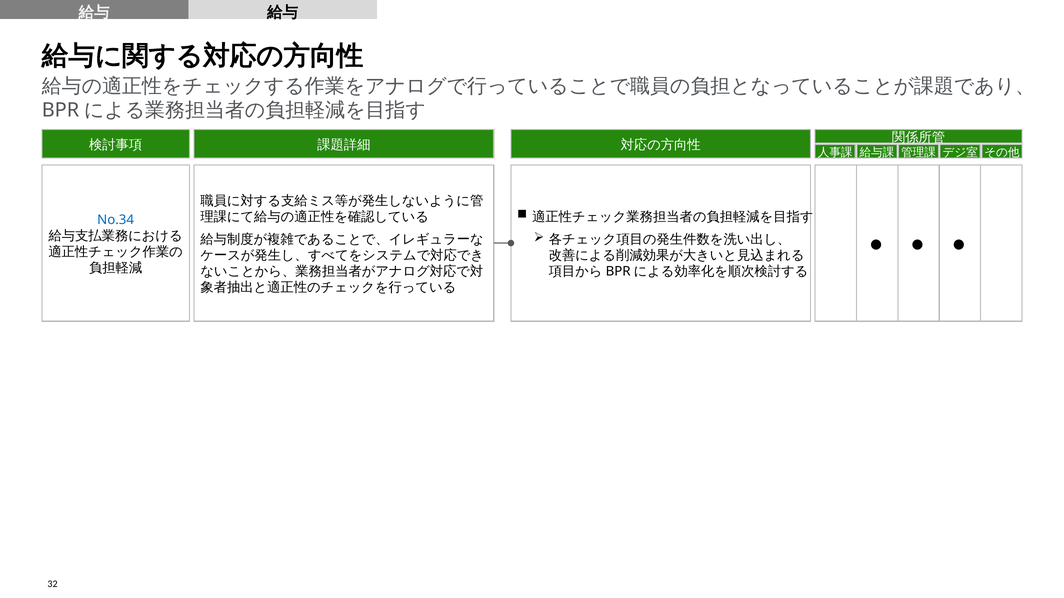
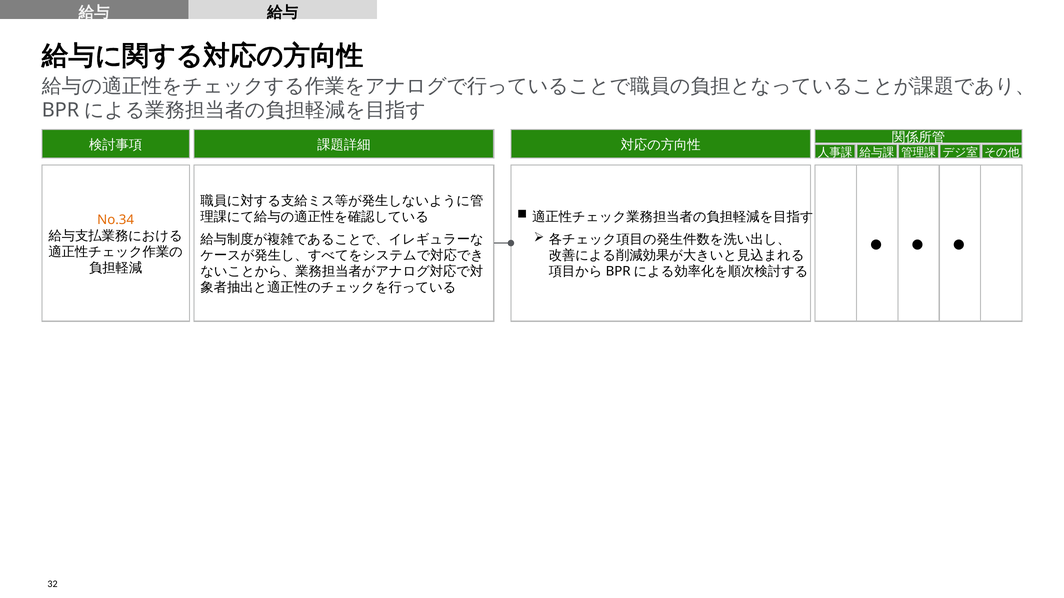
No.34 colour: blue -> orange
